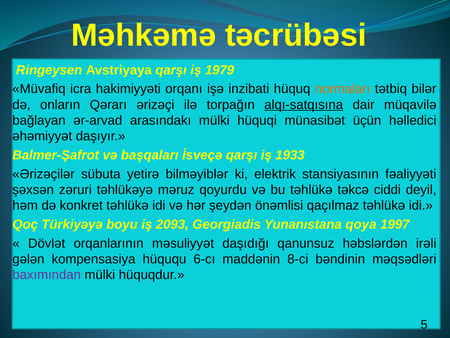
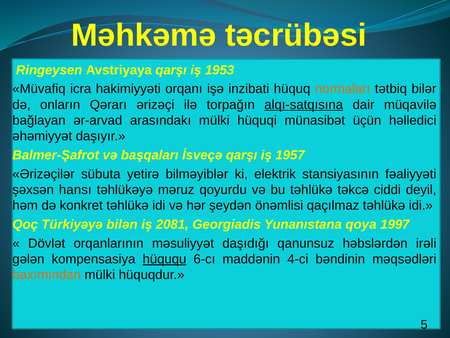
1979: 1979 -> 1953
1933: 1933 -> 1957
zəruri: zəruri -> hansı
boyu: boyu -> bilən
2093: 2093 -> 2081
hüququ underline: none -> present
8-ci: 8-ci -> 4-ci
baxımından colour: purple -> orange
